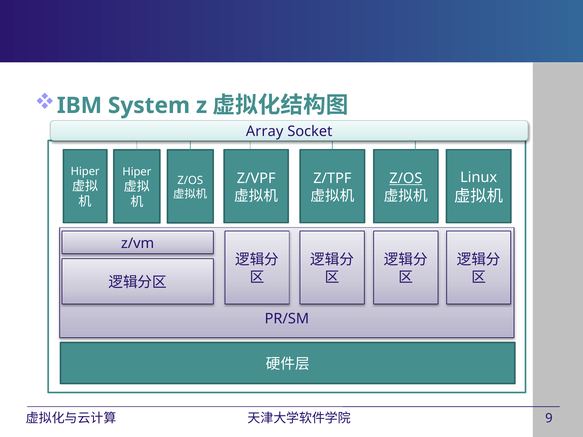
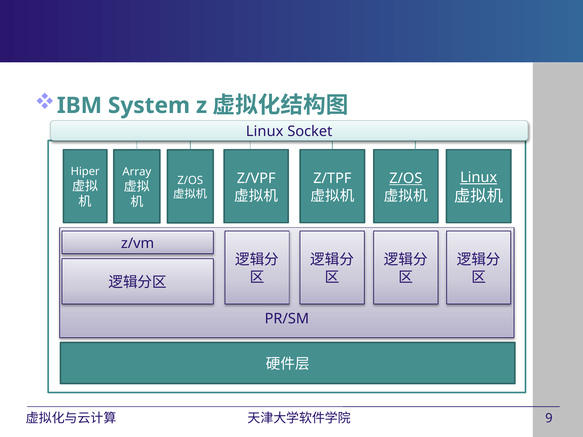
Array at (265, 132): Array -> Linux
Hiper at (137, 172): Hiper -> Array
Linux at (479, 178) underline: none -> present
